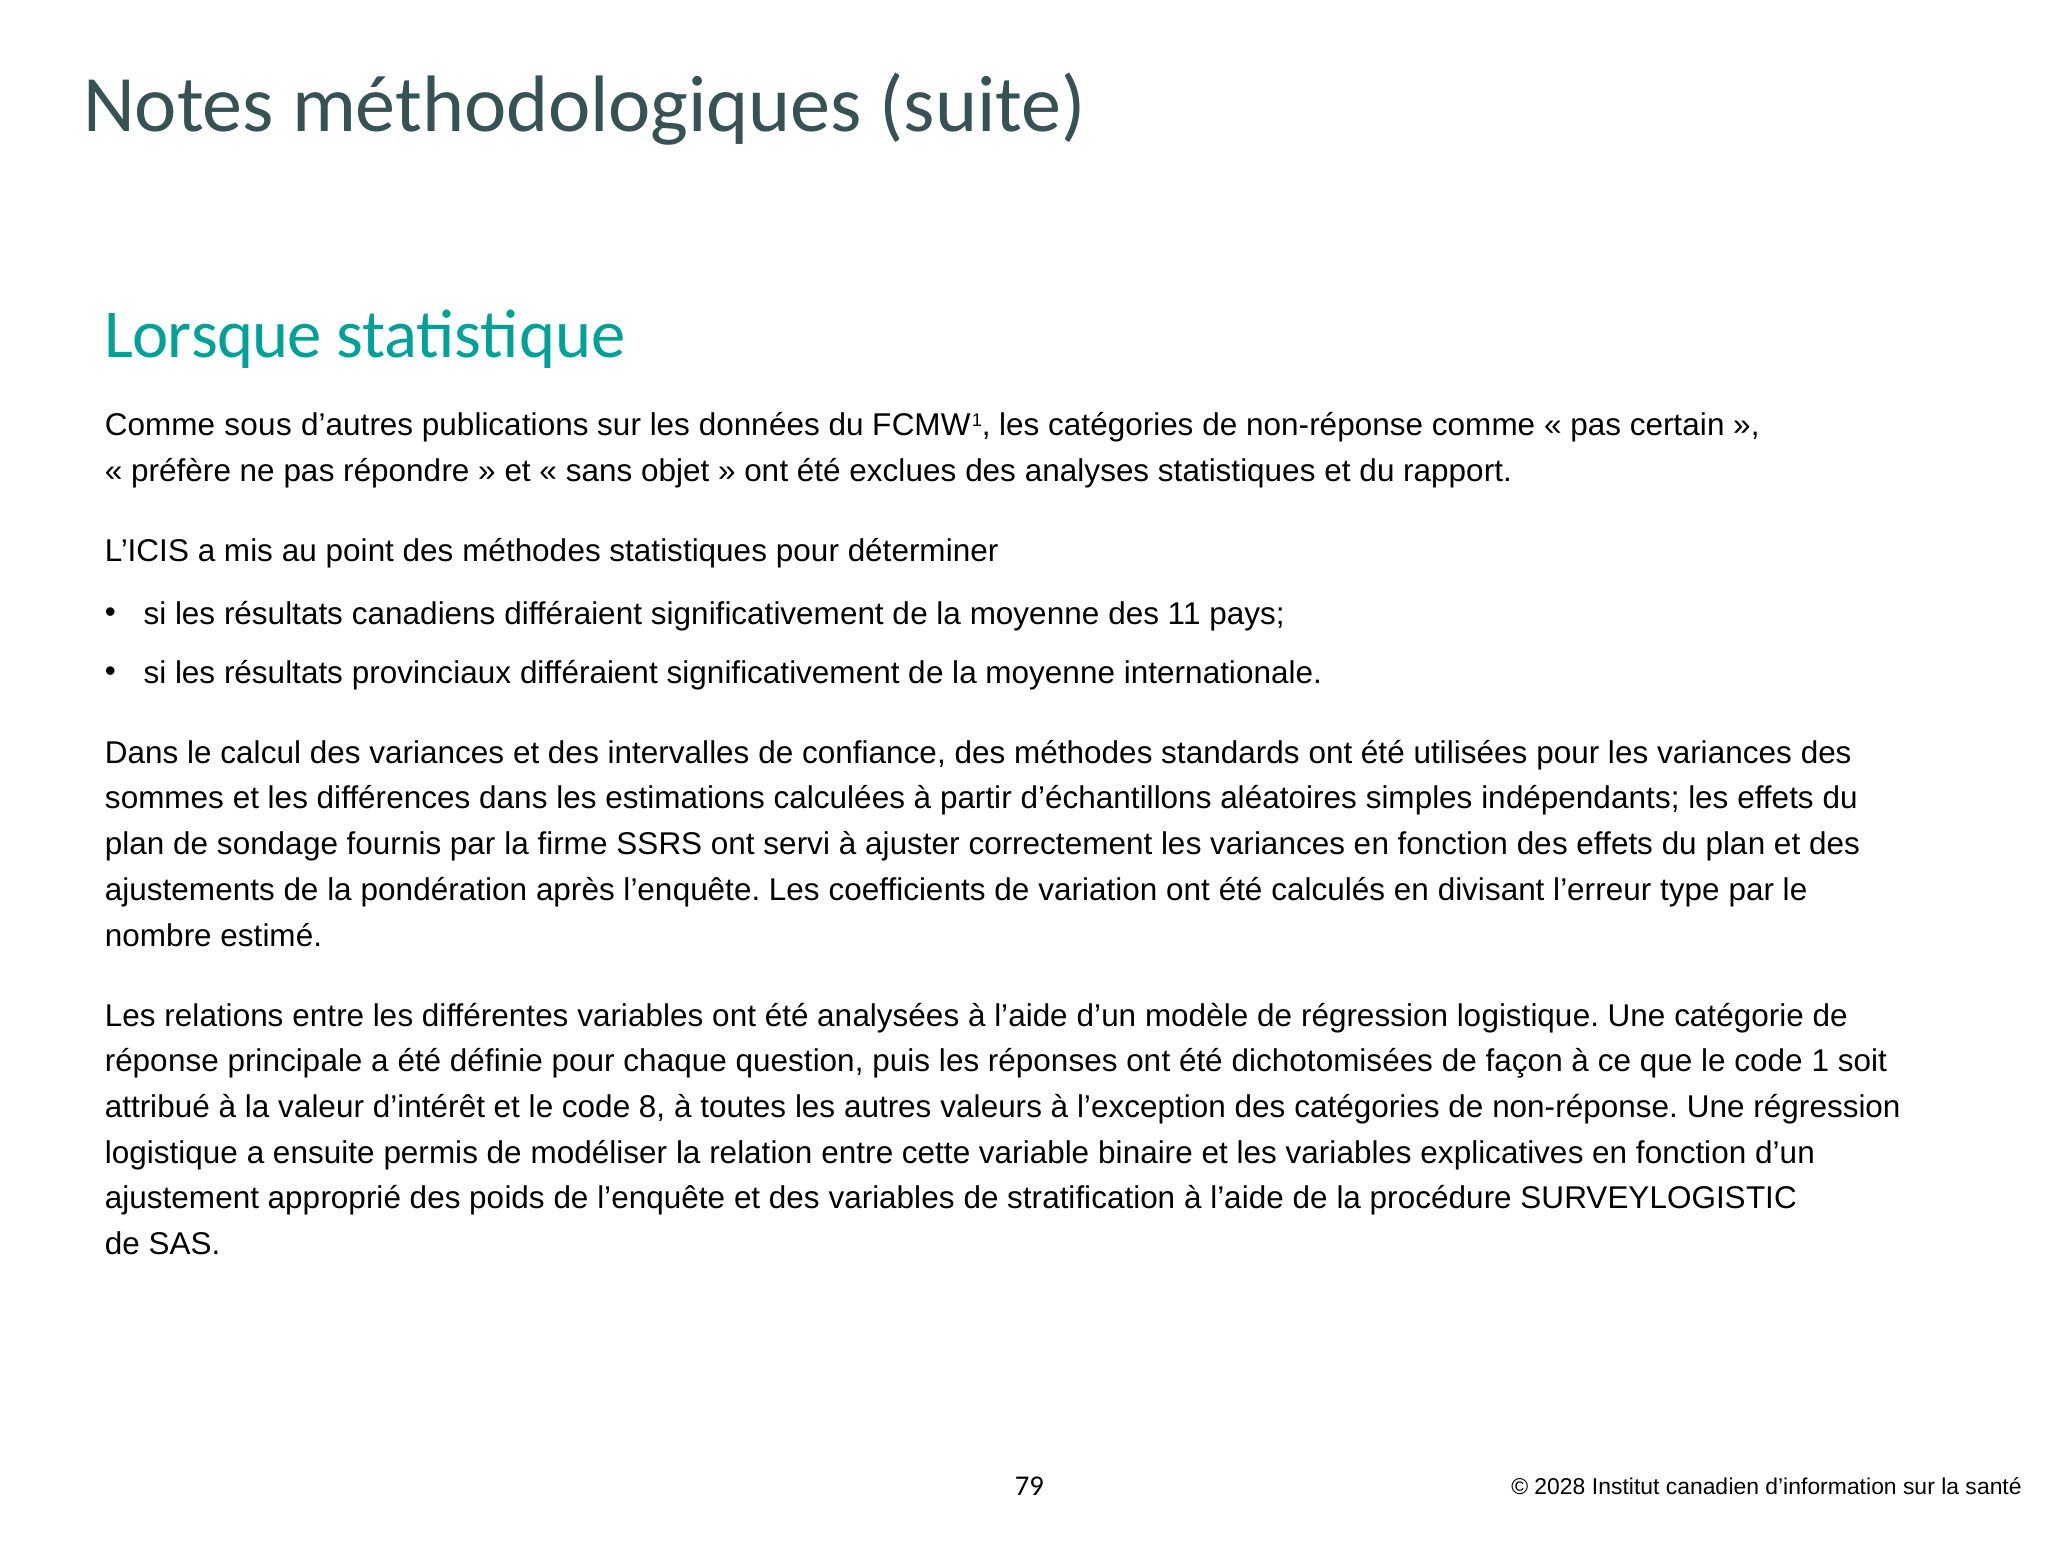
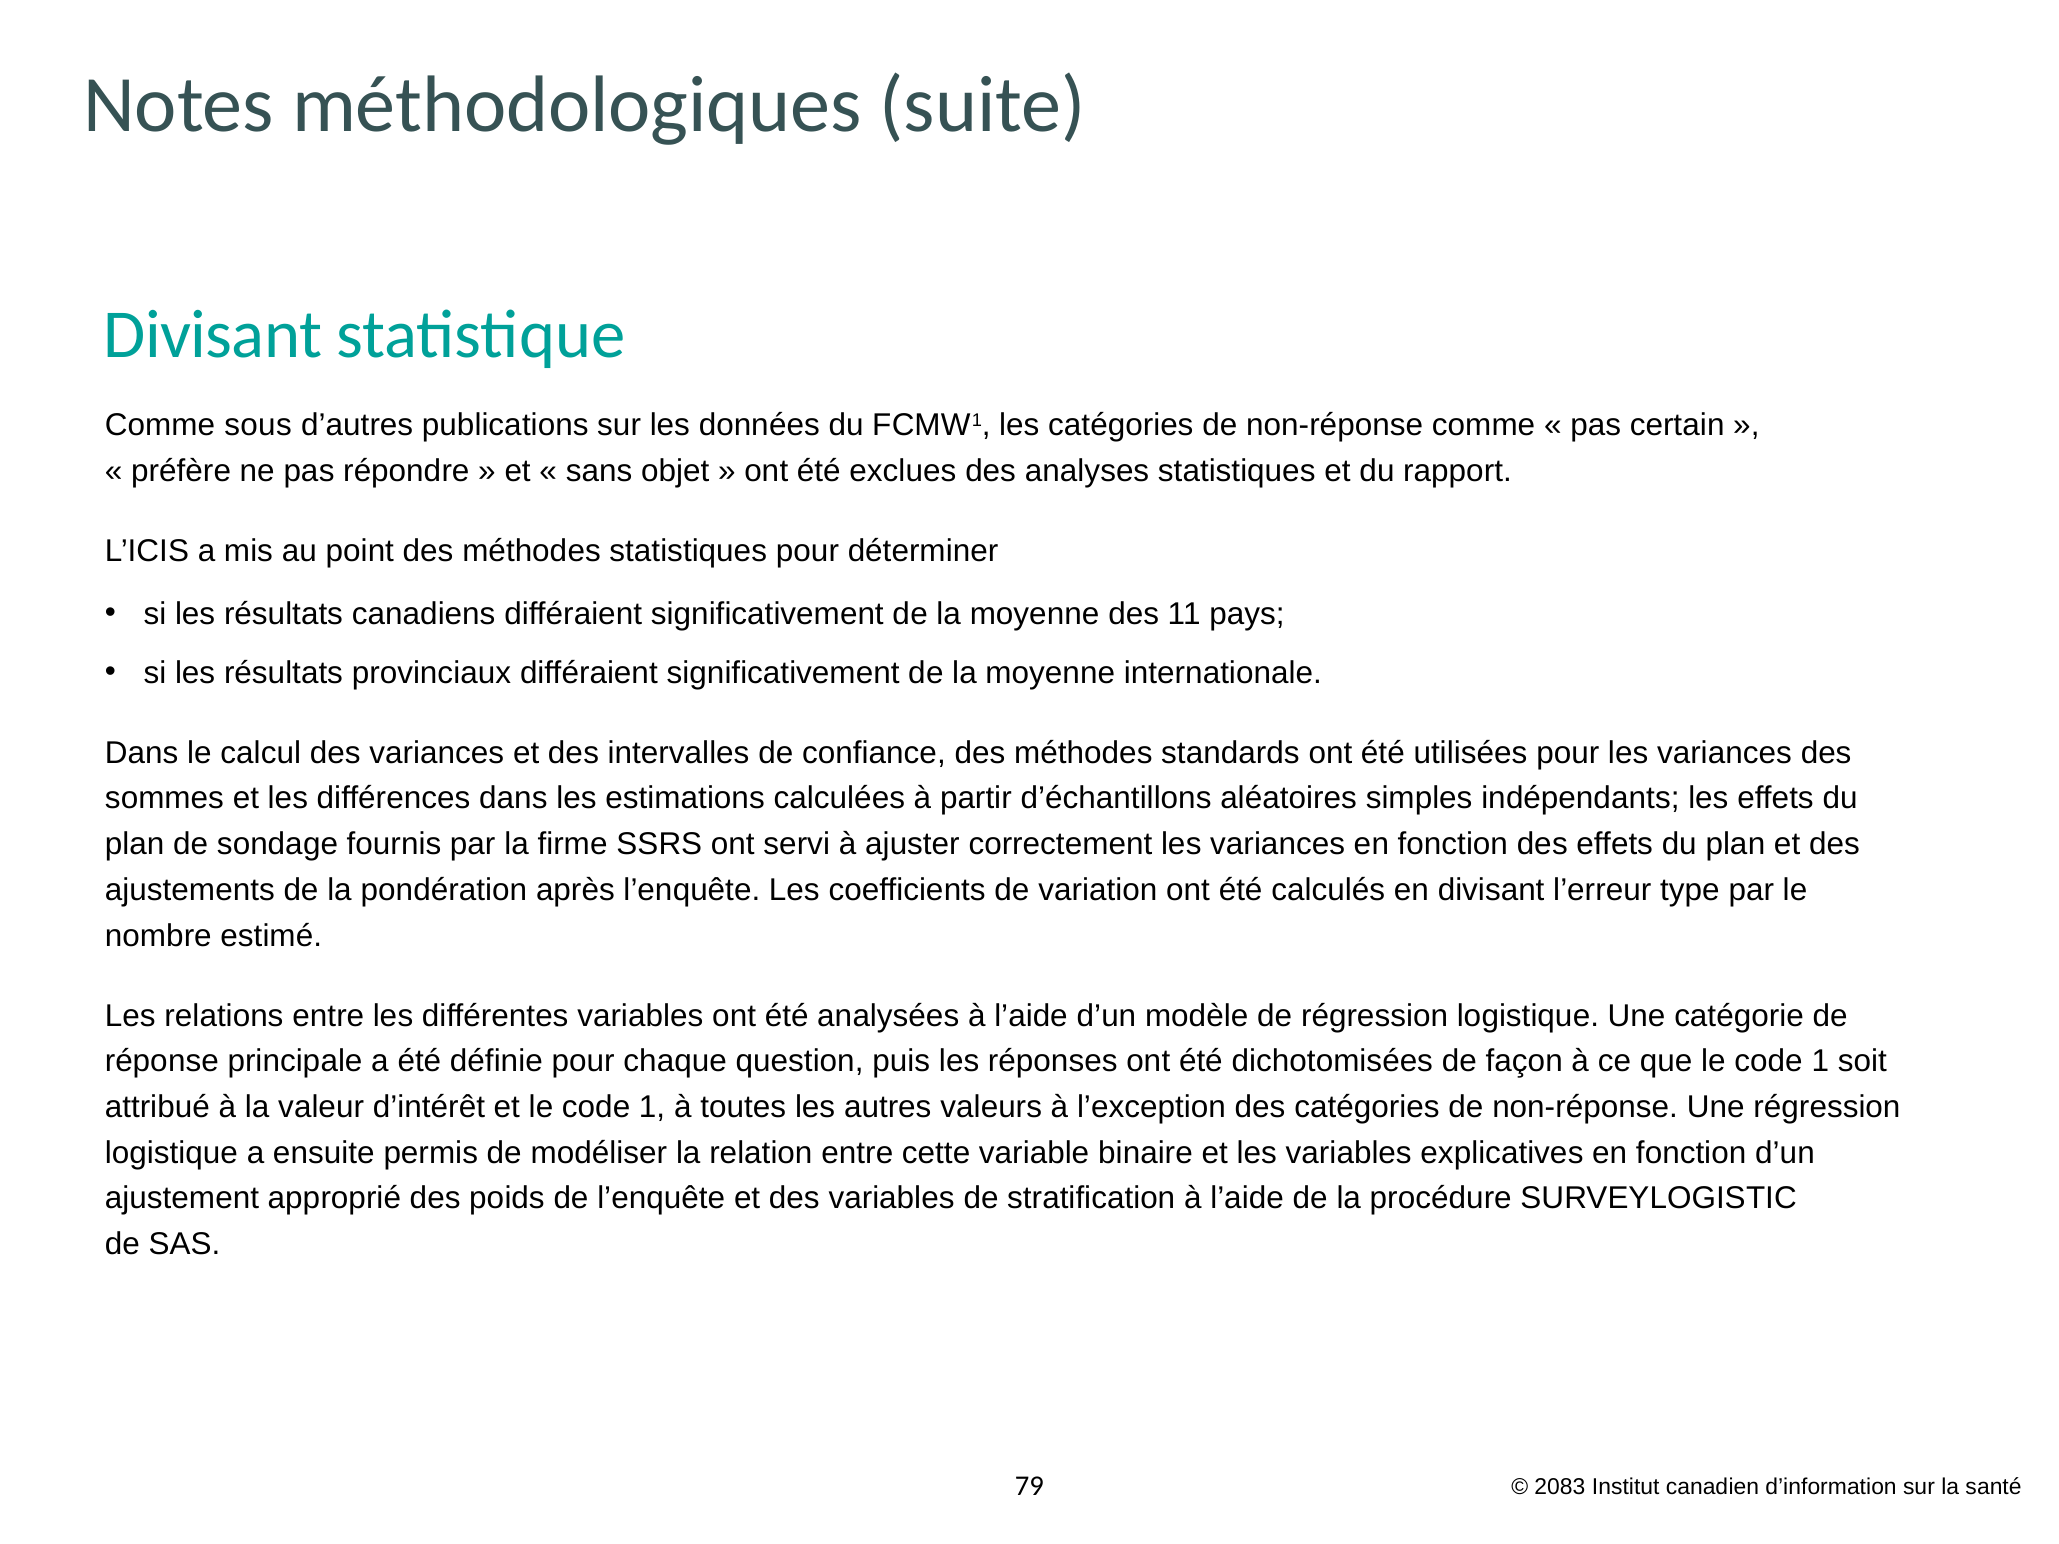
Lorsque at (213, 335): Lorsque -> Divisant
et le code 8: 8 -> 1
2028: 2028 -> 2083
